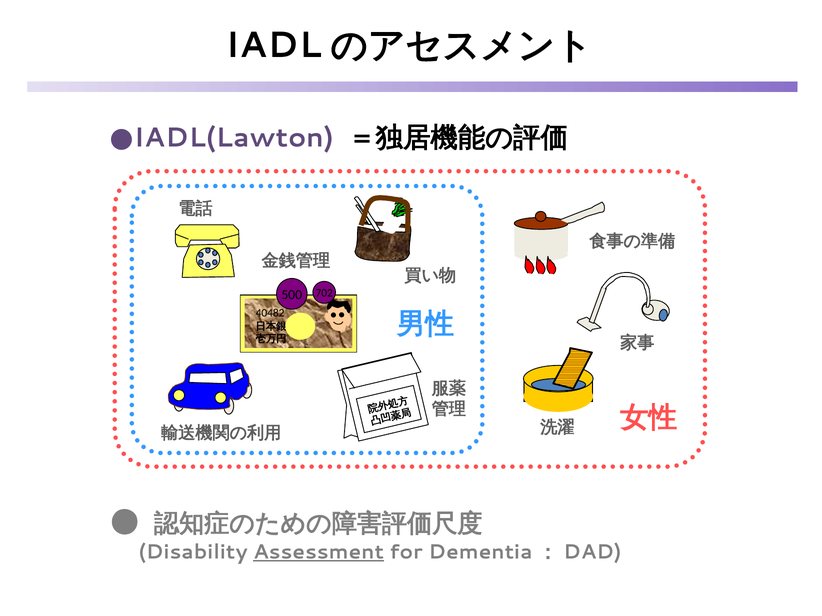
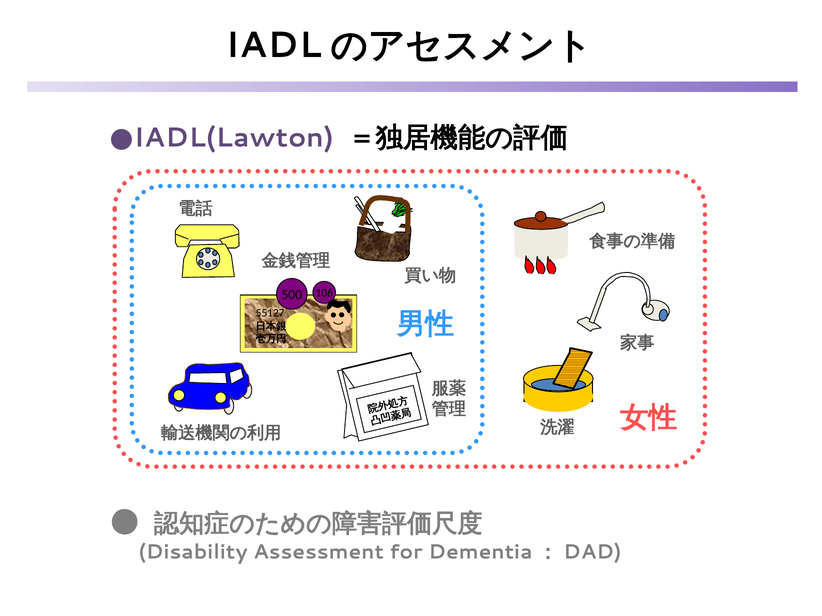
702: 702 -> 106
40482: 40482 -> 55127
Assessment underline: present -> none
